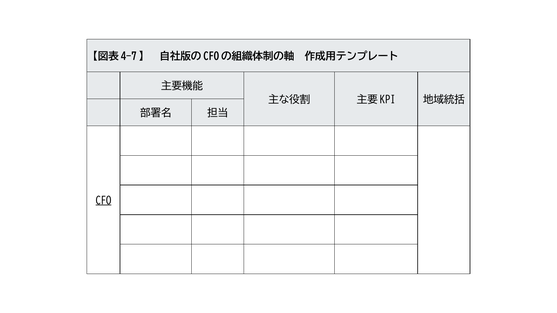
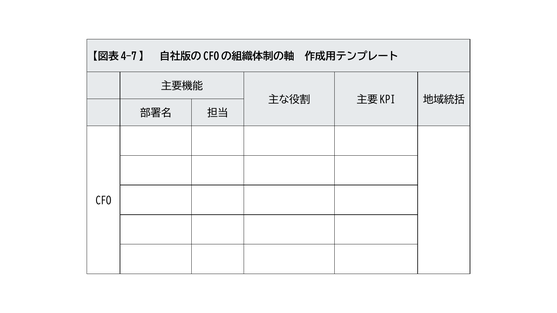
CFO underline: present -> none
